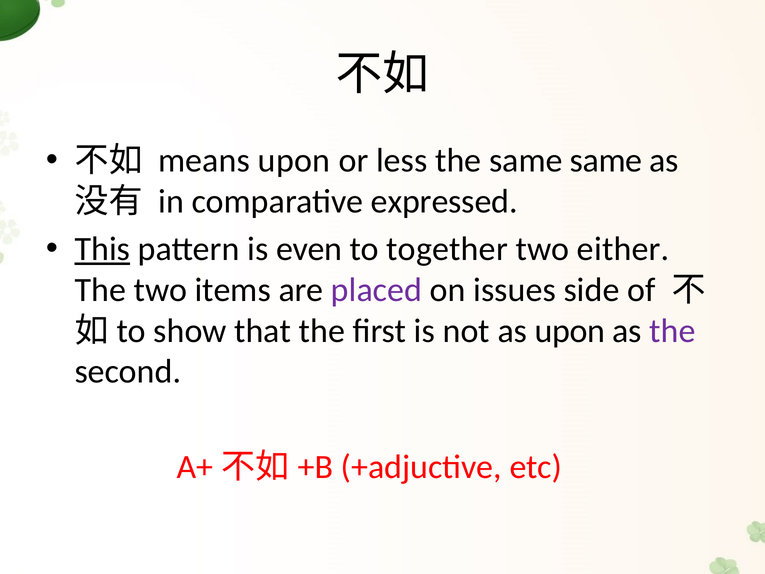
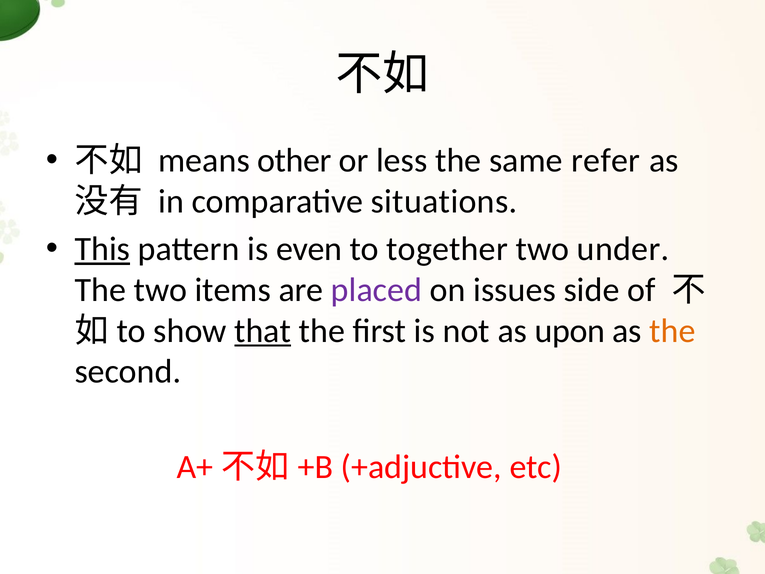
means upon: upon -> other
same same: same -> refer
expressed: expressed -> situations
either: either -> under
that underline: none -> present
the at (672, 331) colour: purple -> orange
